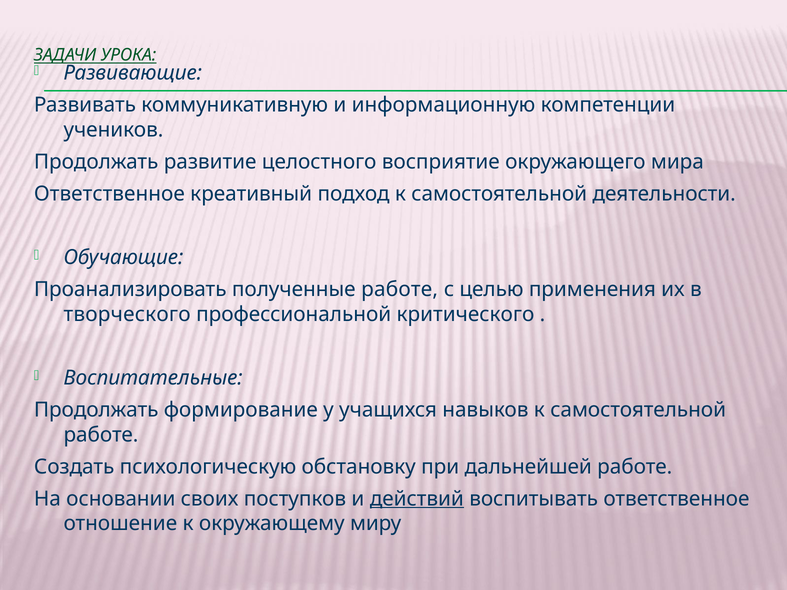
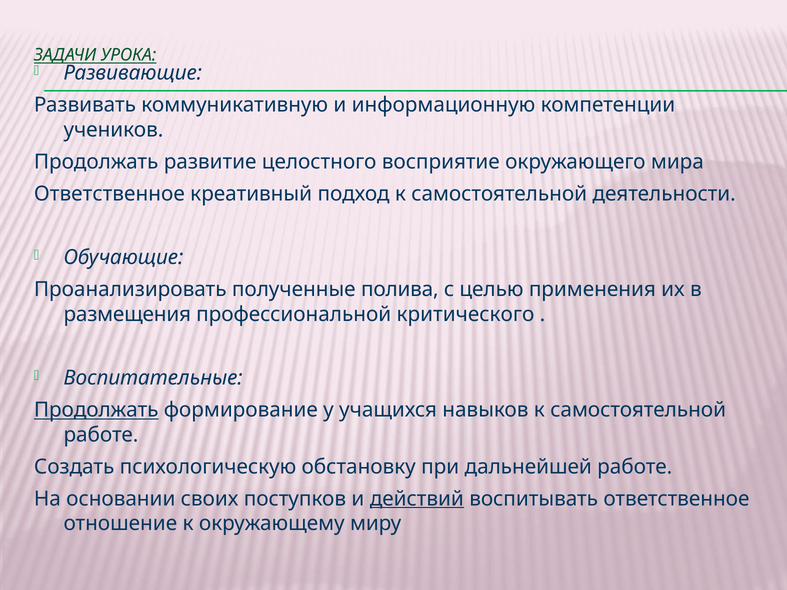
полученные работе: работе -> полива
творческого: творческого -> размещения
Продолжать at (96, 410) underline: none -> present
